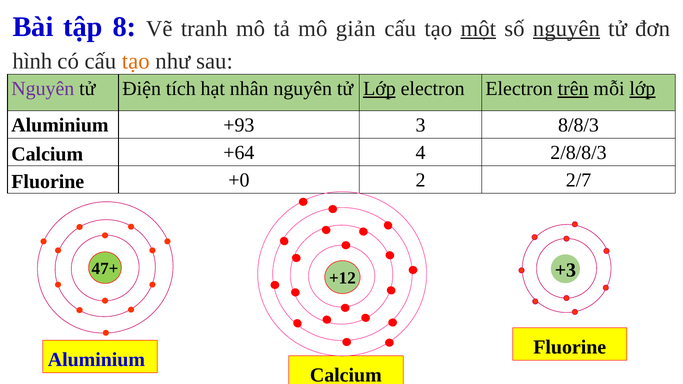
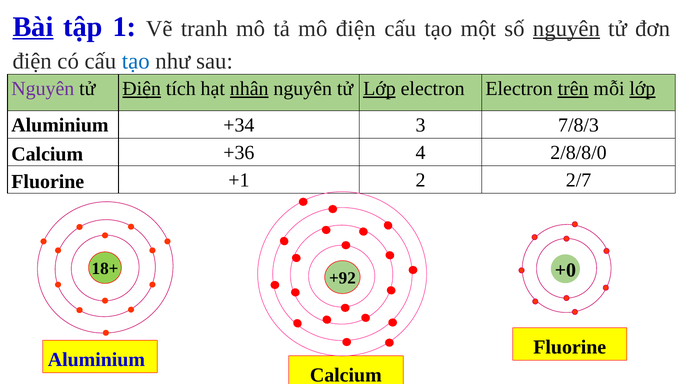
Bài underline: none -> present
8: 8 -> 1
mô giản: giản -> điện
một underline: present -> none
hình at (32, 61): hình -> điện
tạo at (136, 61) colour: orange -> blue
Điện at (142, 89) underline: none -> present
nhân underline: none -> present
+93: +93 -> +34
8/8/3: 8/8/3 -> 7/8/3
+64: +64 -> +36
2/8/8/3: 2/8/8/3 -> 2/8/8/0
+0: +0 -> +1
47+: 47+ -> 18+
+3: +3 -> +0
+12: +12 -> +92
